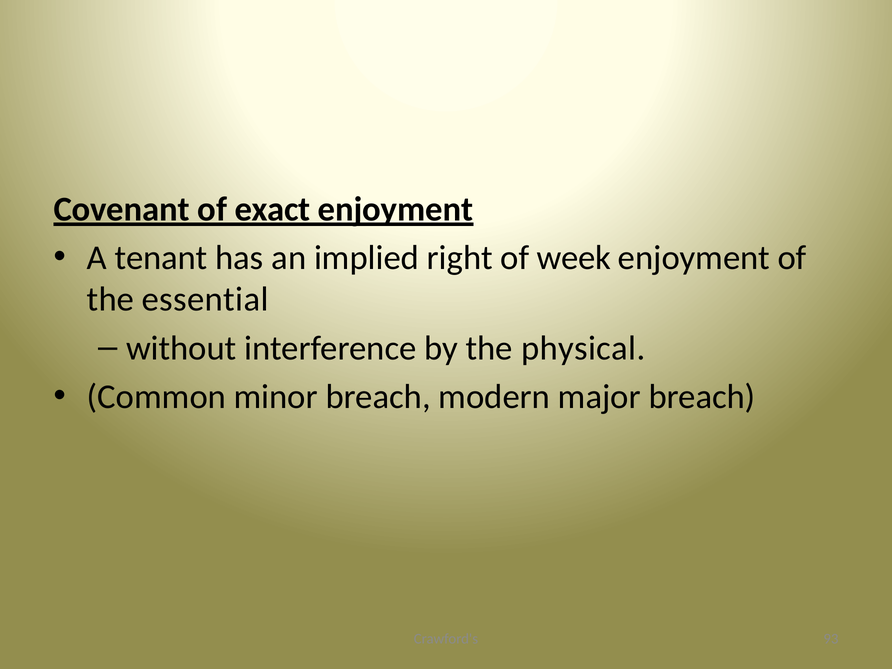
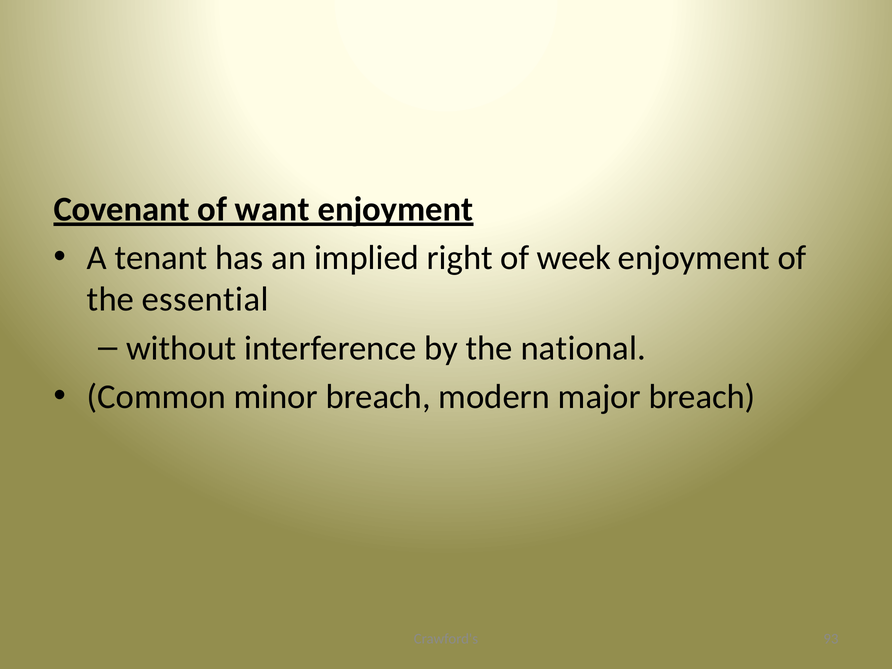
exact: exact -> want
physical: physical -> national
